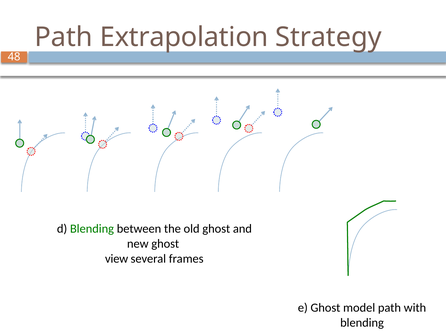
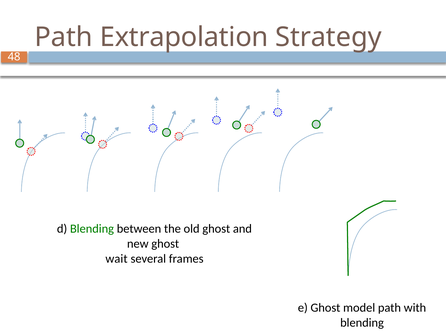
view: view -> wait
